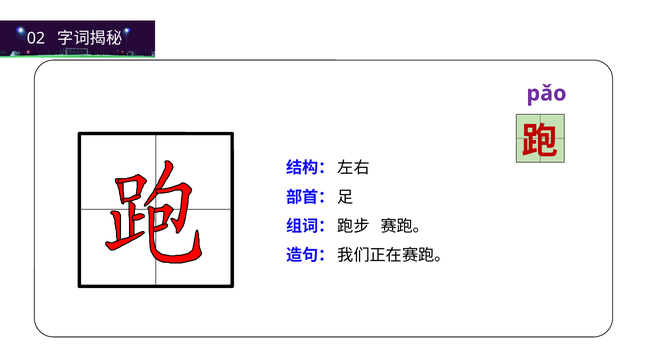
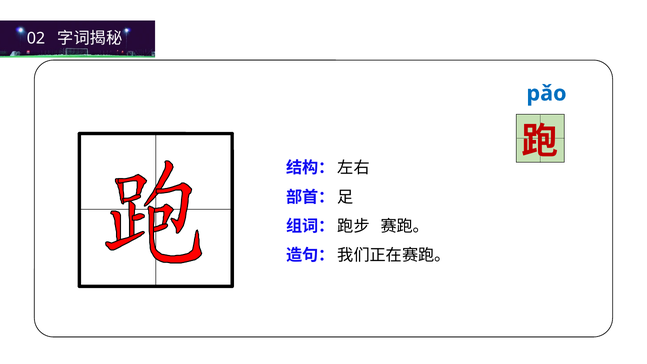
pǎo colour: purple -> blue
